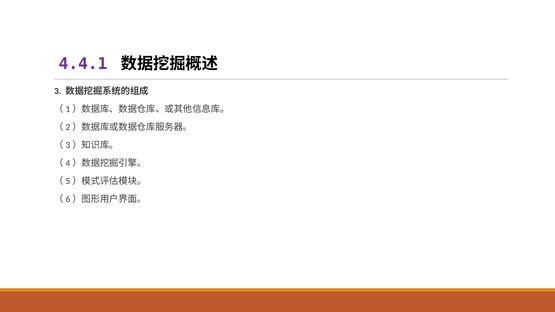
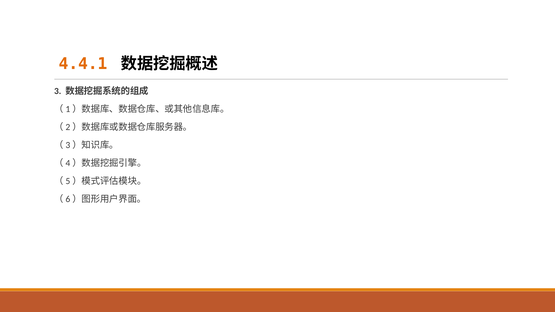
4.4.1 colour: purple -> orange
